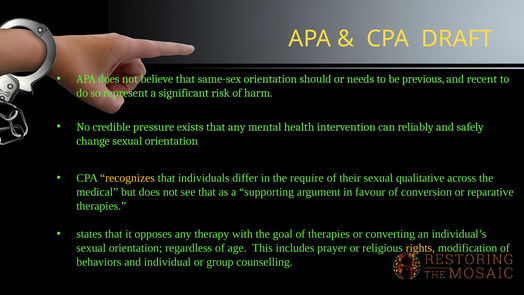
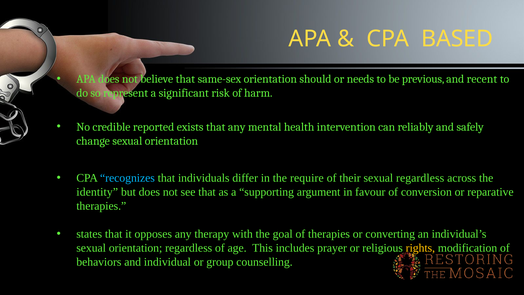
DRAFT: DRAFT -> BASED
pressure: pressure -> reported
recognizes colour: yellow -> light blue
sexual qualitative: qualitative -> regardless
medical: medical -> identity
